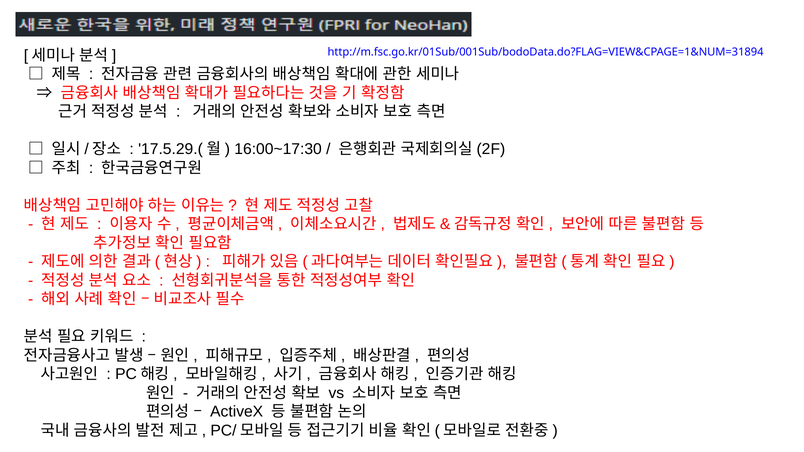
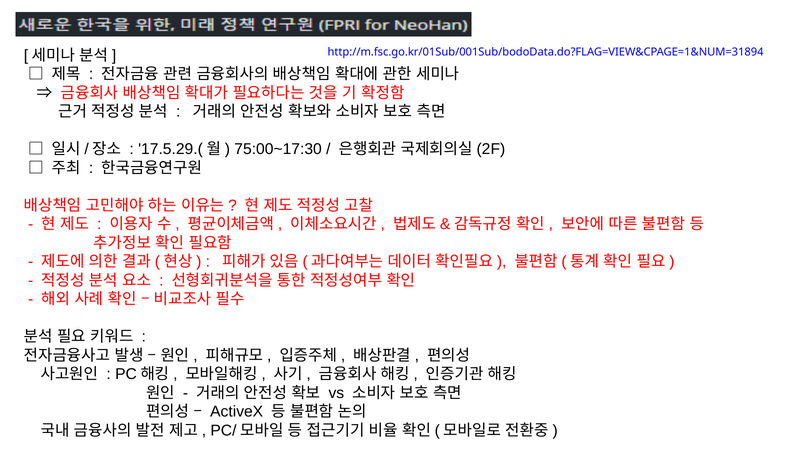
16:00~17:30: 16:00~17:30 -> 75:00~17:30
